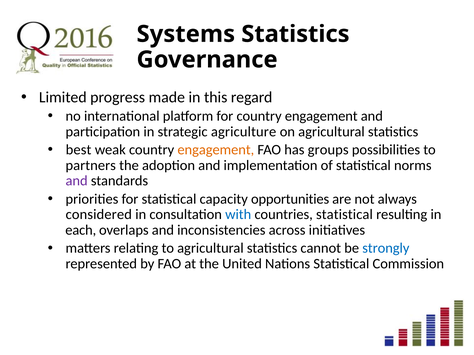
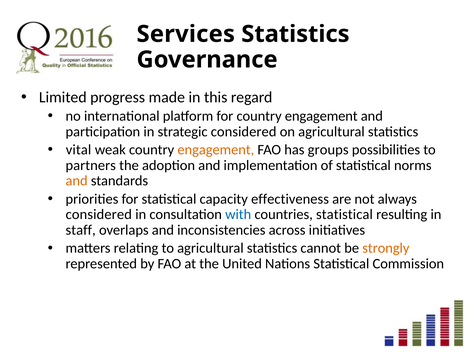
Systems: Systems -> Services
strategic agriculture: agriculture -> considered
best: best -> vital
and at (77, 181) colour: purple -> orange
opportunities: opportunities -> effectiveness
each: each -> staff
strongly colour: blue -> orange
